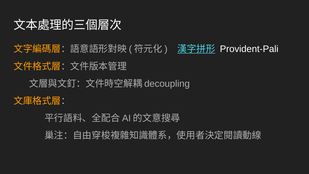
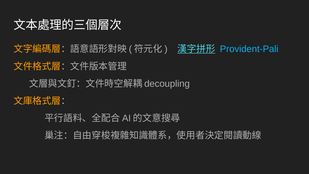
Provident-Pali colour: white -> light blue
